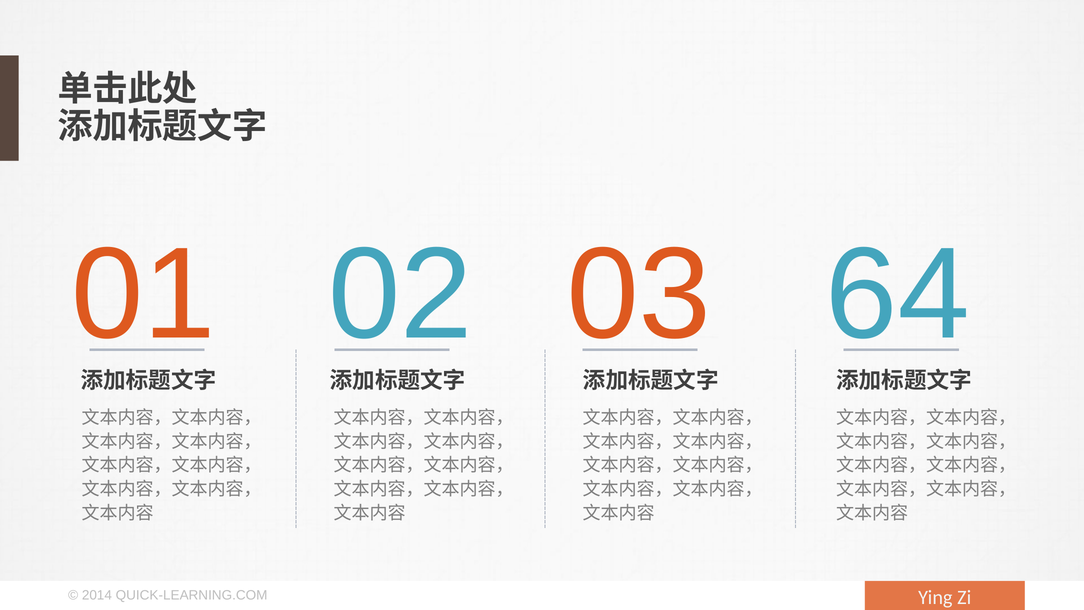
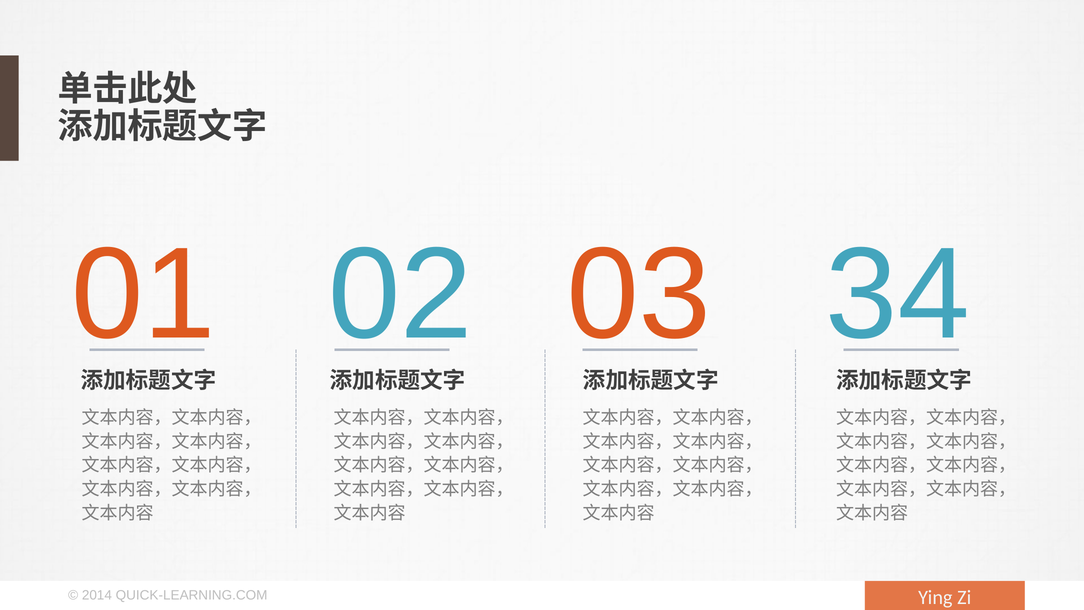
64: 64 -> 34
